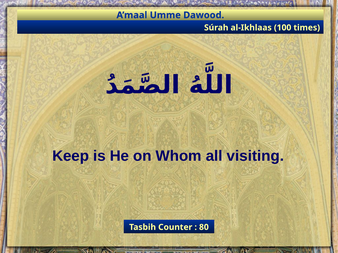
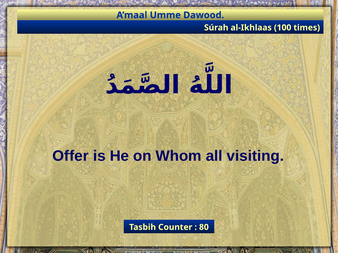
Keep: Keep -> Offer
